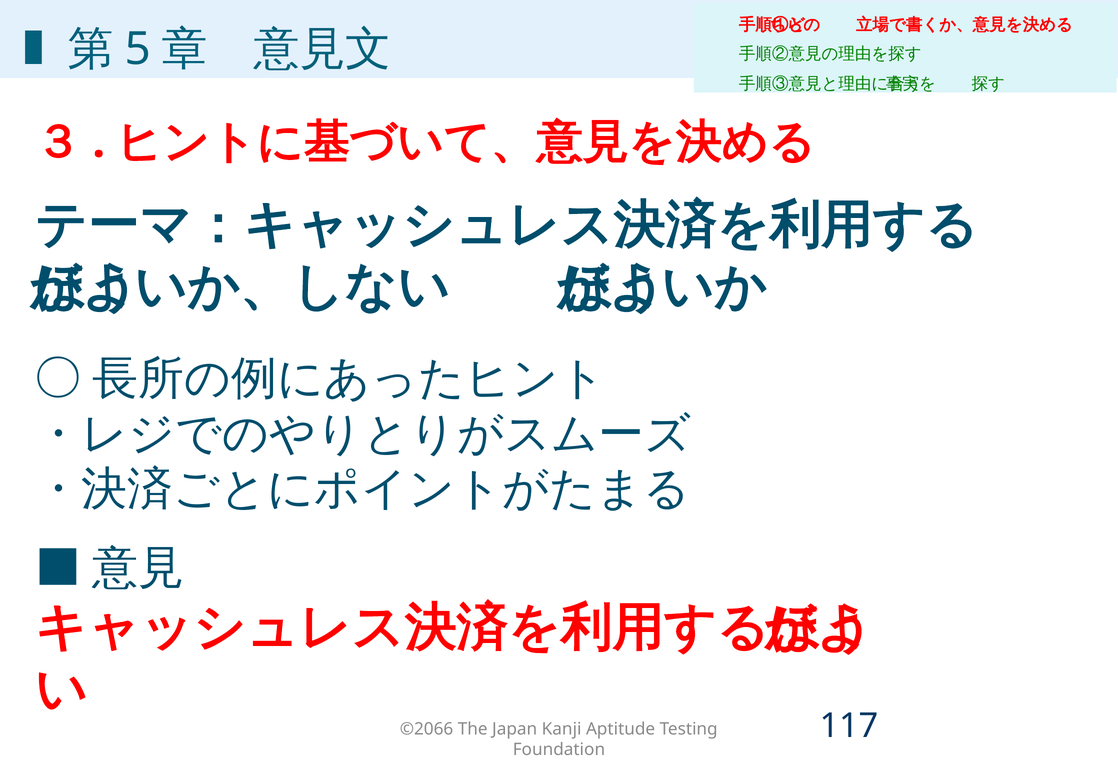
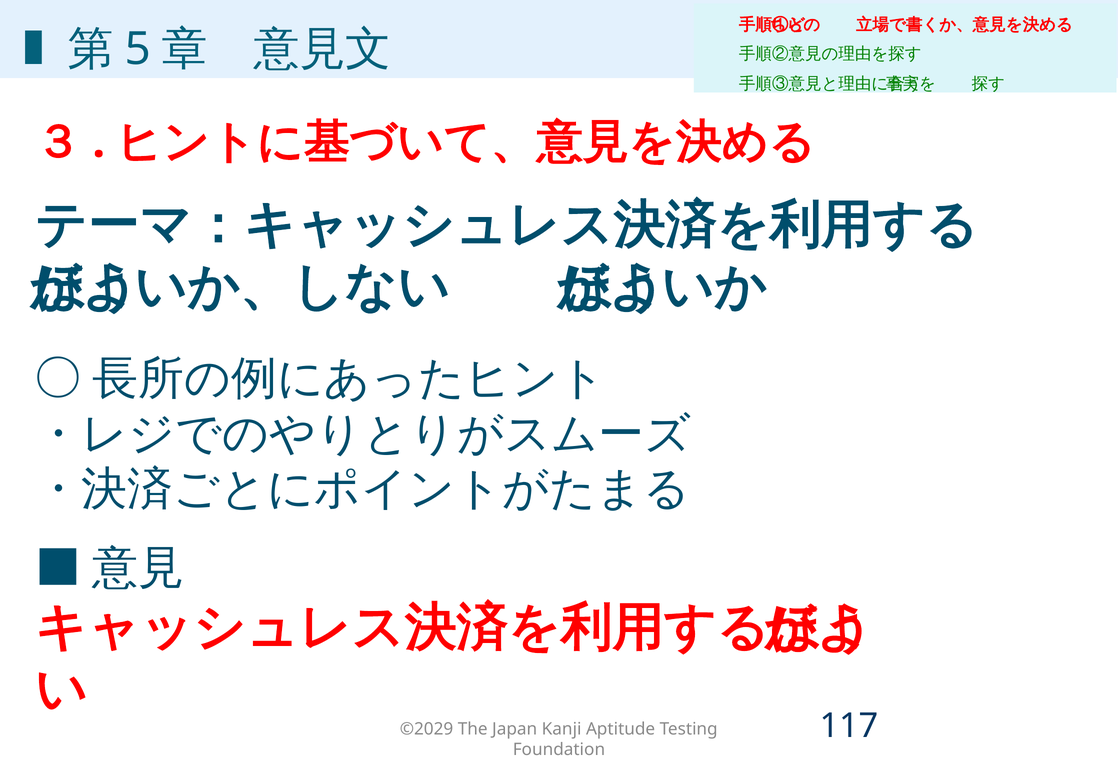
©2066: ©2066 -> ©2029
